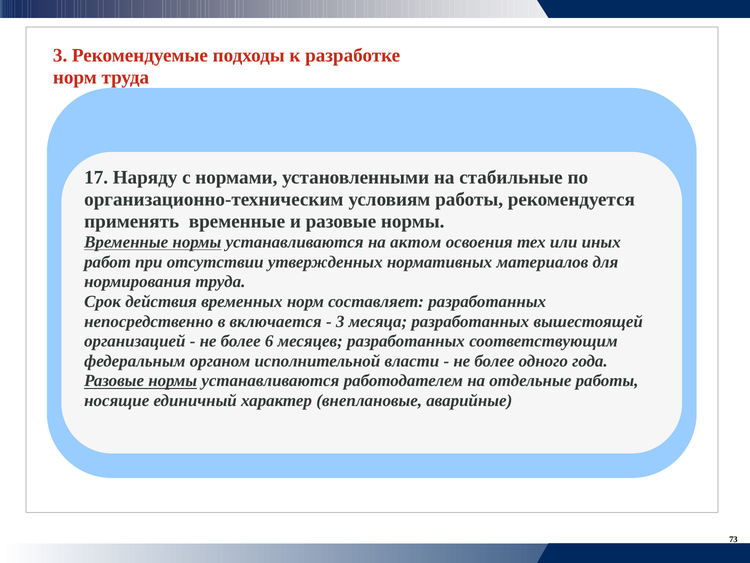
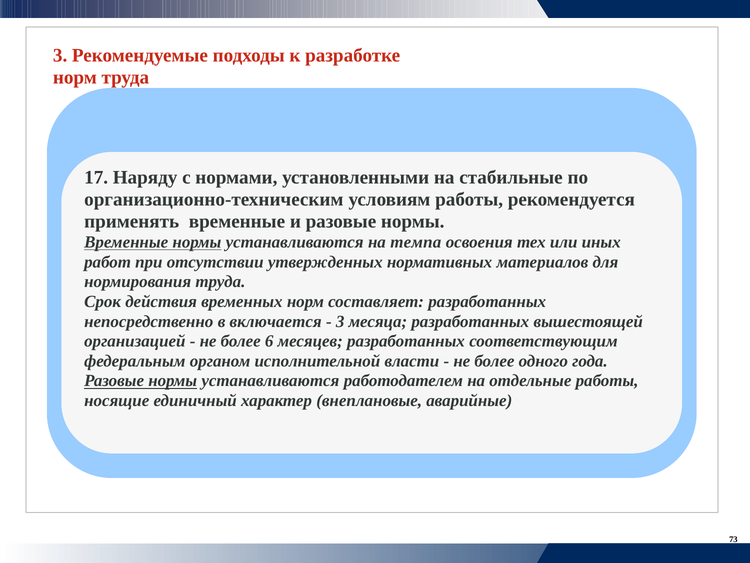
актом: актом -> темпа
